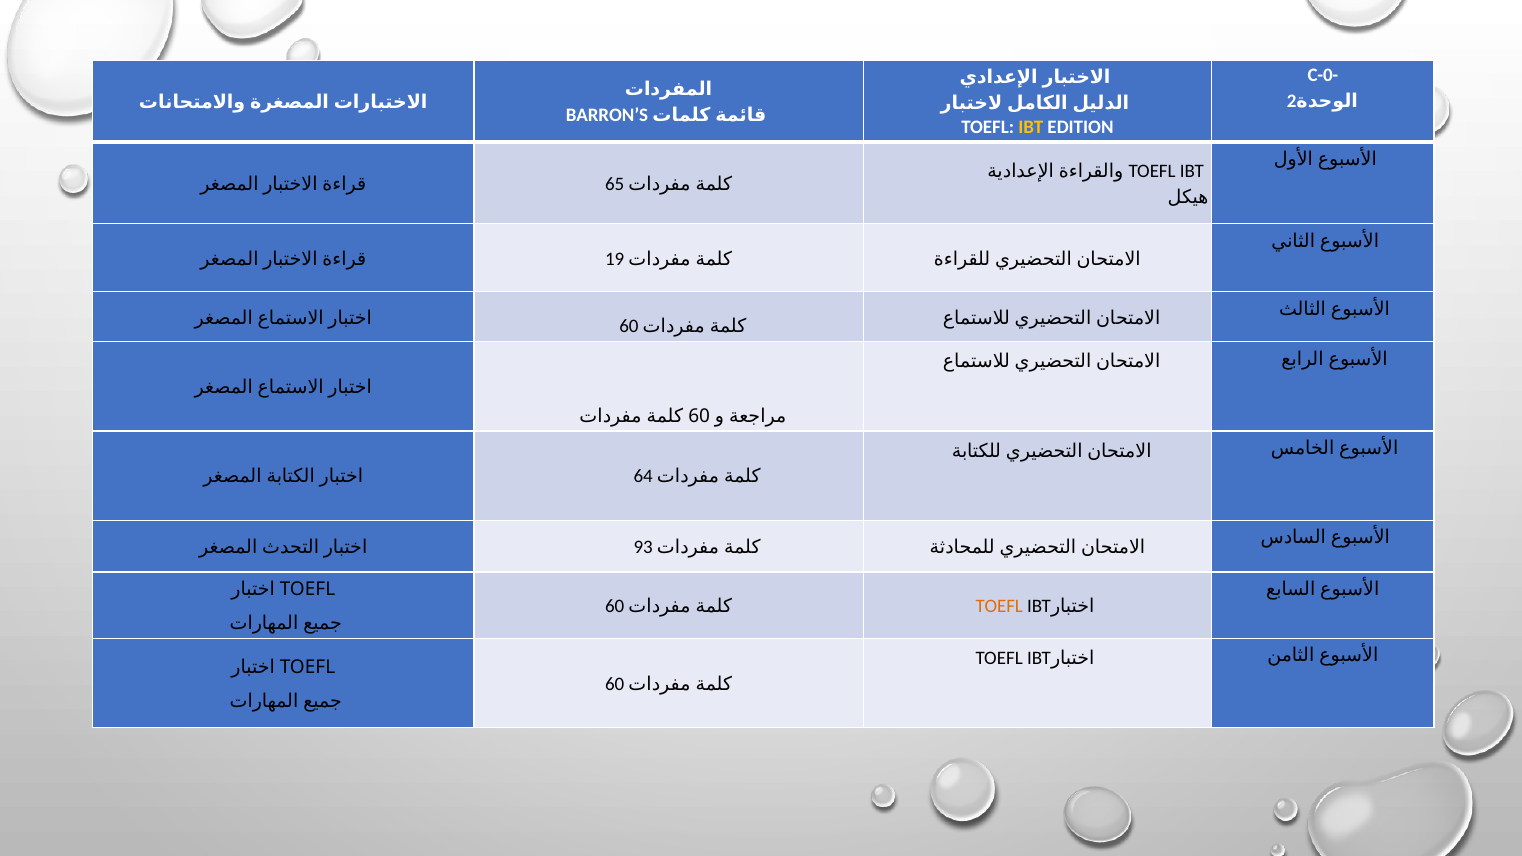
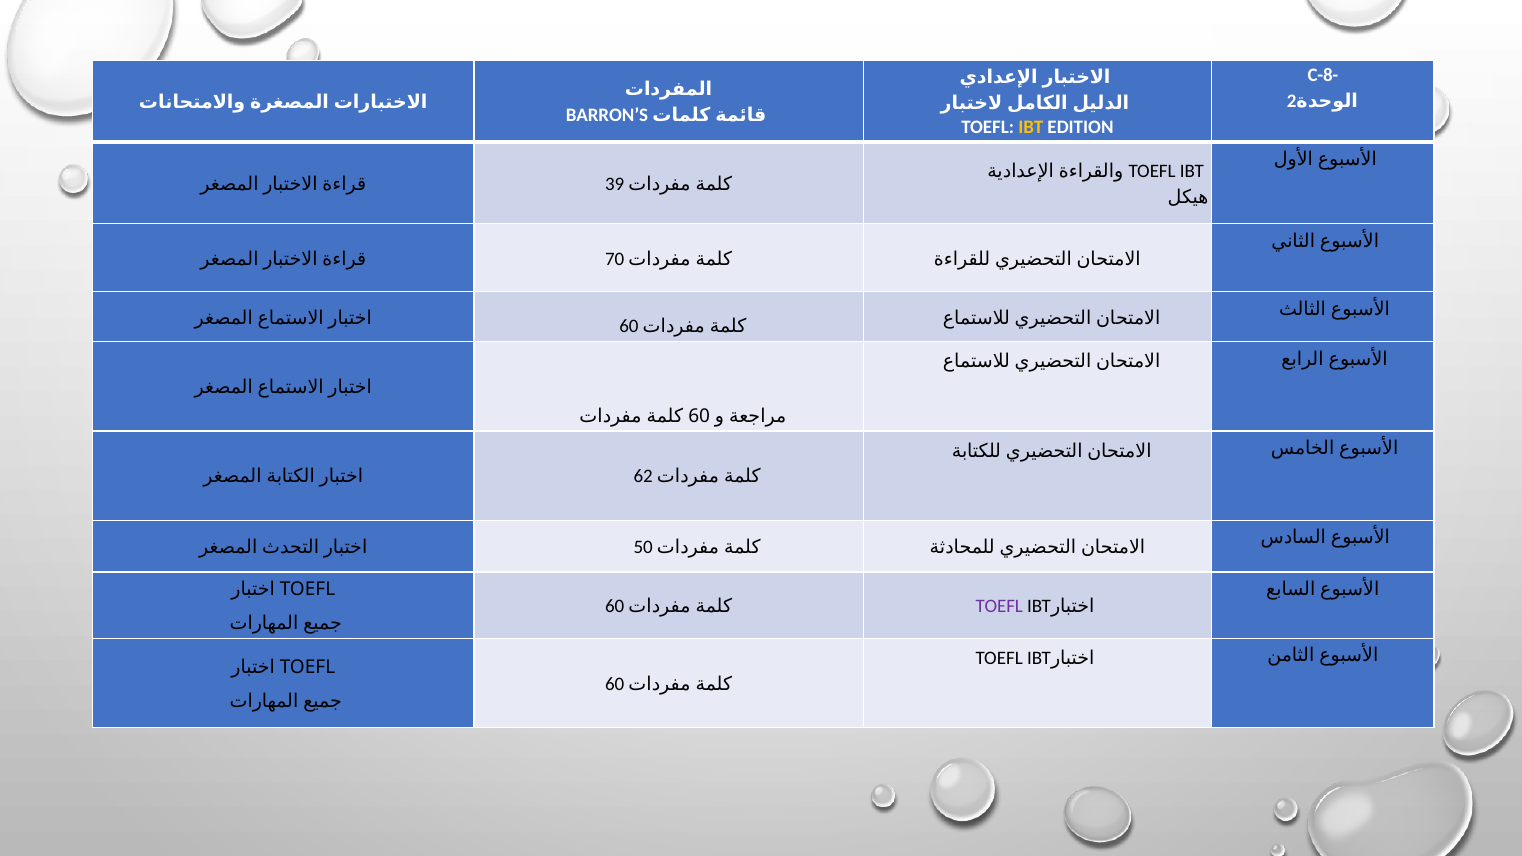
C-0-: C-0- -> C-8-
65: 65 -> 39
19: 19 -> 70
64: 64 -> 62
93: 93 -> 50
TOEFL at (999, 606) colour: orange -> purple
